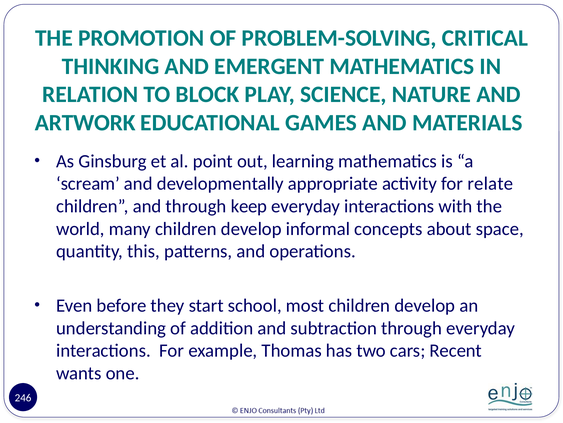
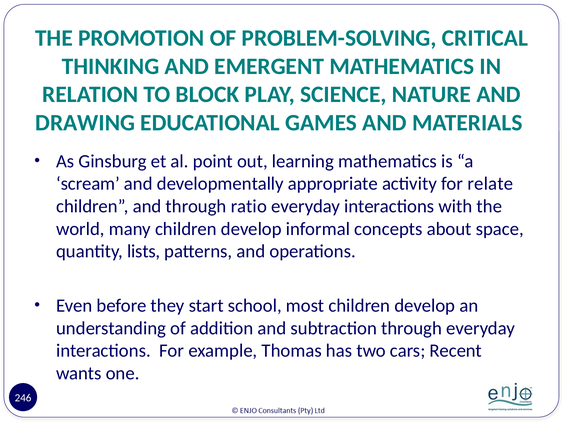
ARTWORK: ARTWORK -> DRAWING
keep: keep -> ratio
this: this -> lists
